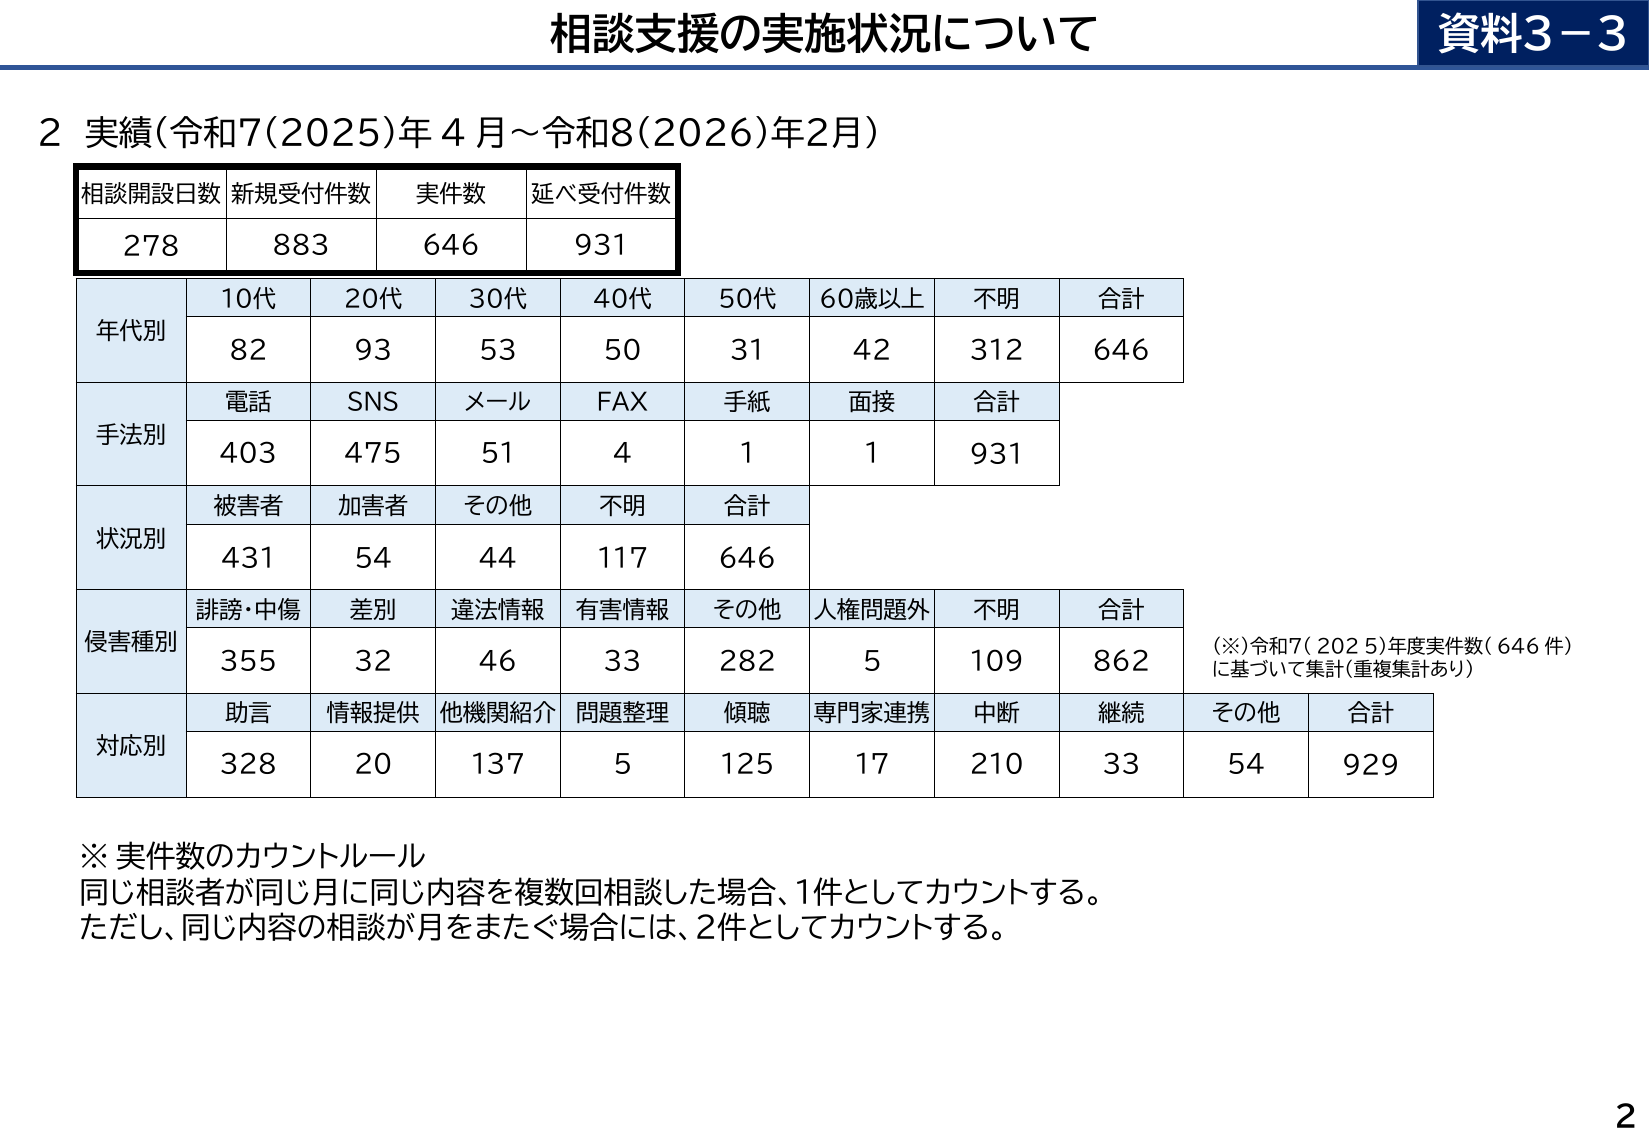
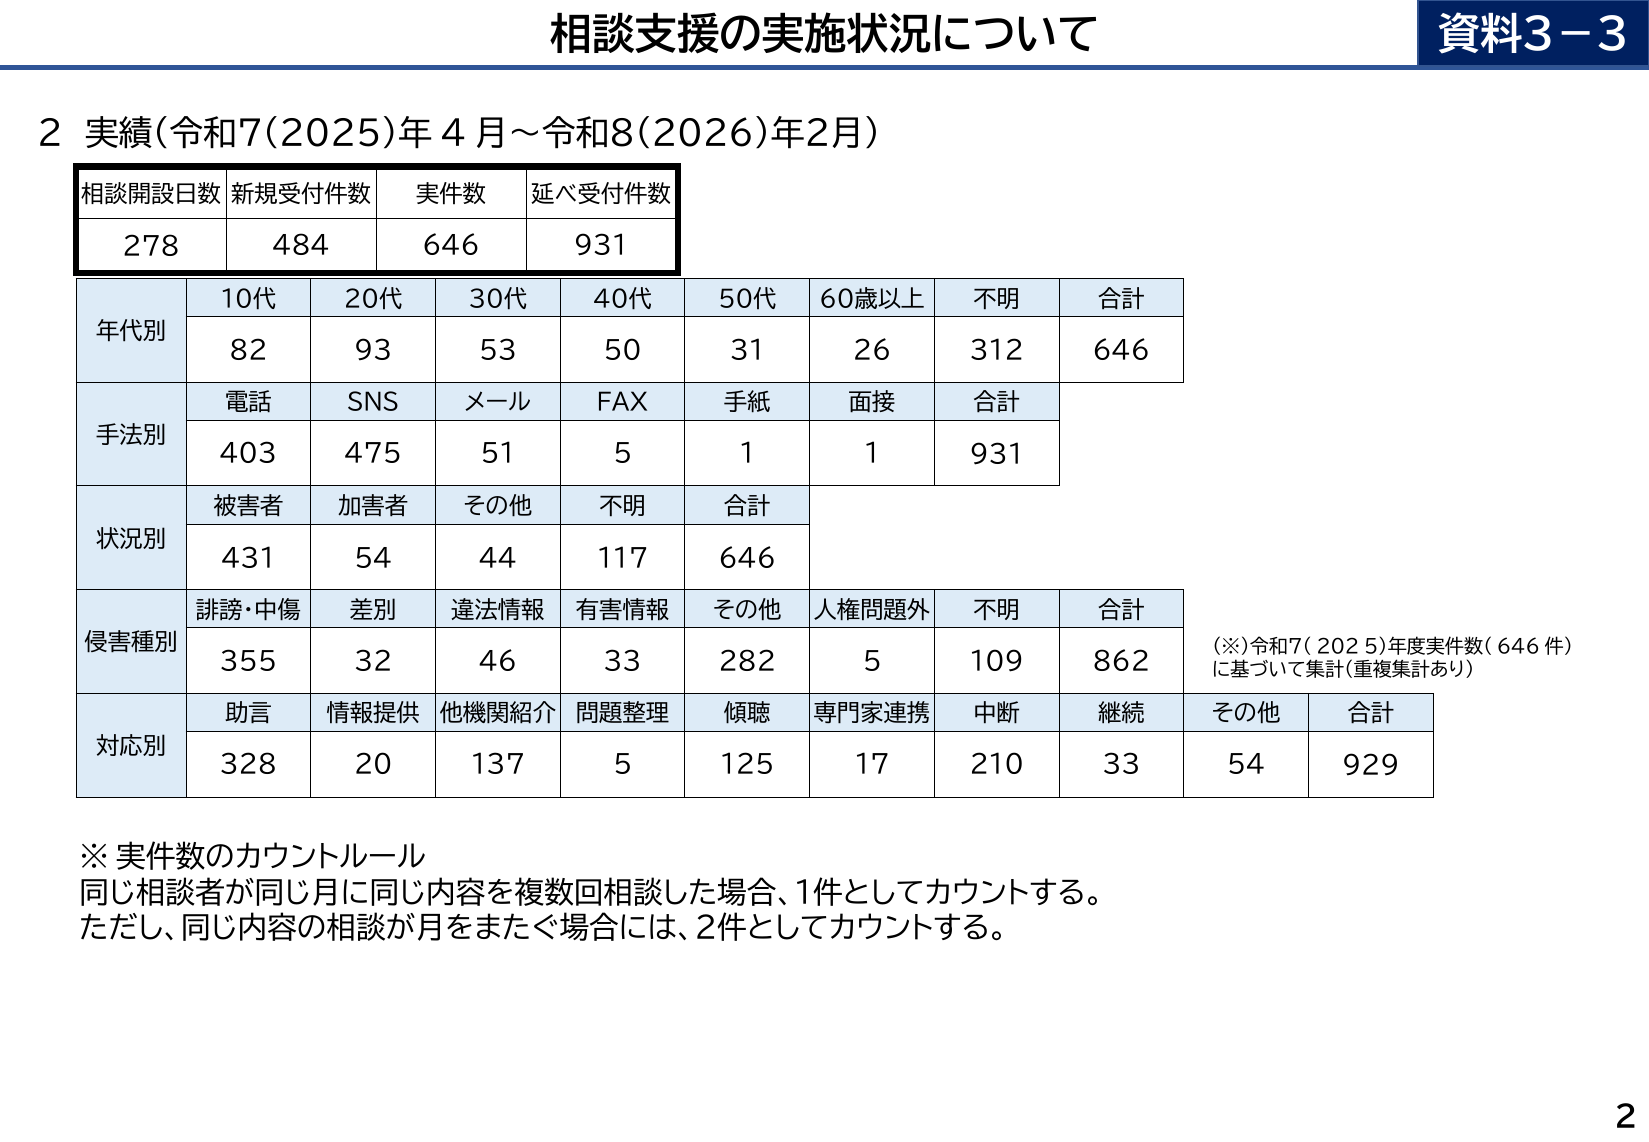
883: 883 -> 484
42: 42 -> 26
51 4: 4 -> 5
